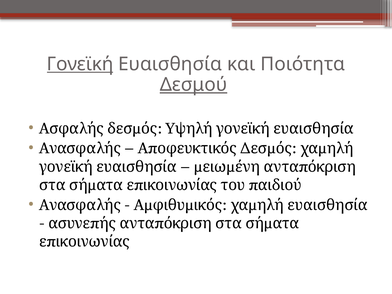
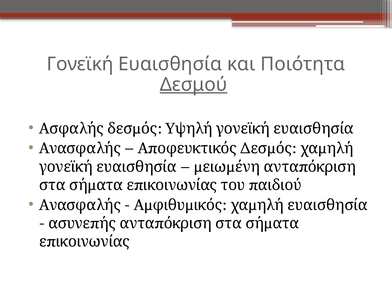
Γονεϊκή underline: present -> none
